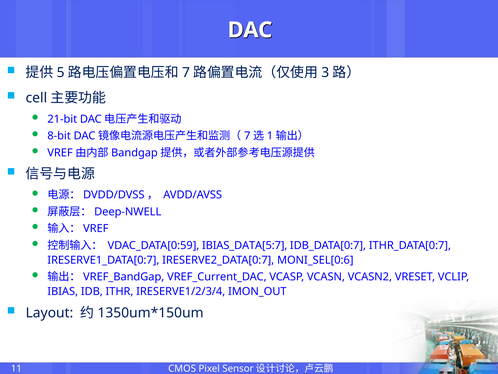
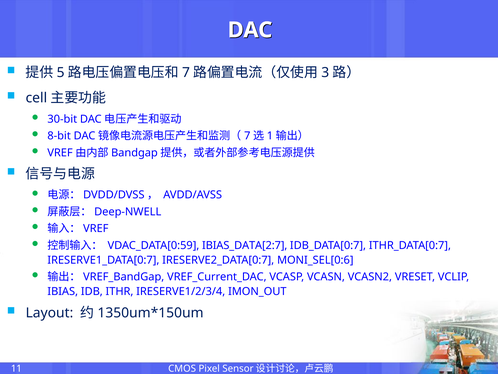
21-bit: 21-bit -> 30-bit
IBIAS_DATA[5:7: IBIAS_DATA[5:7 -> IBIAS_DATA[2:7
